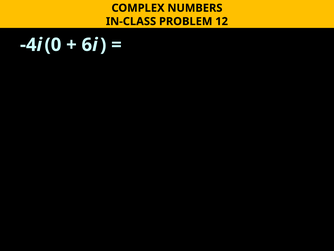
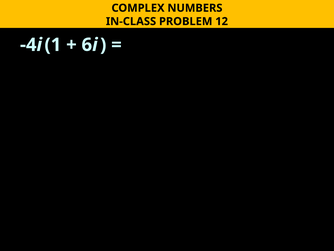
0: 0 -> 1
